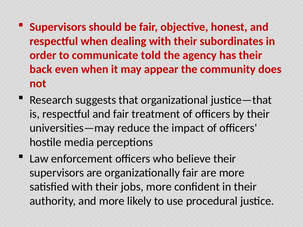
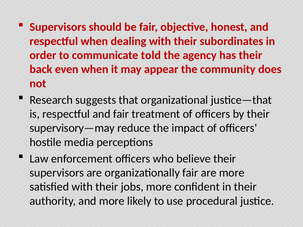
universities—may: universities—may -> supervisory—may
